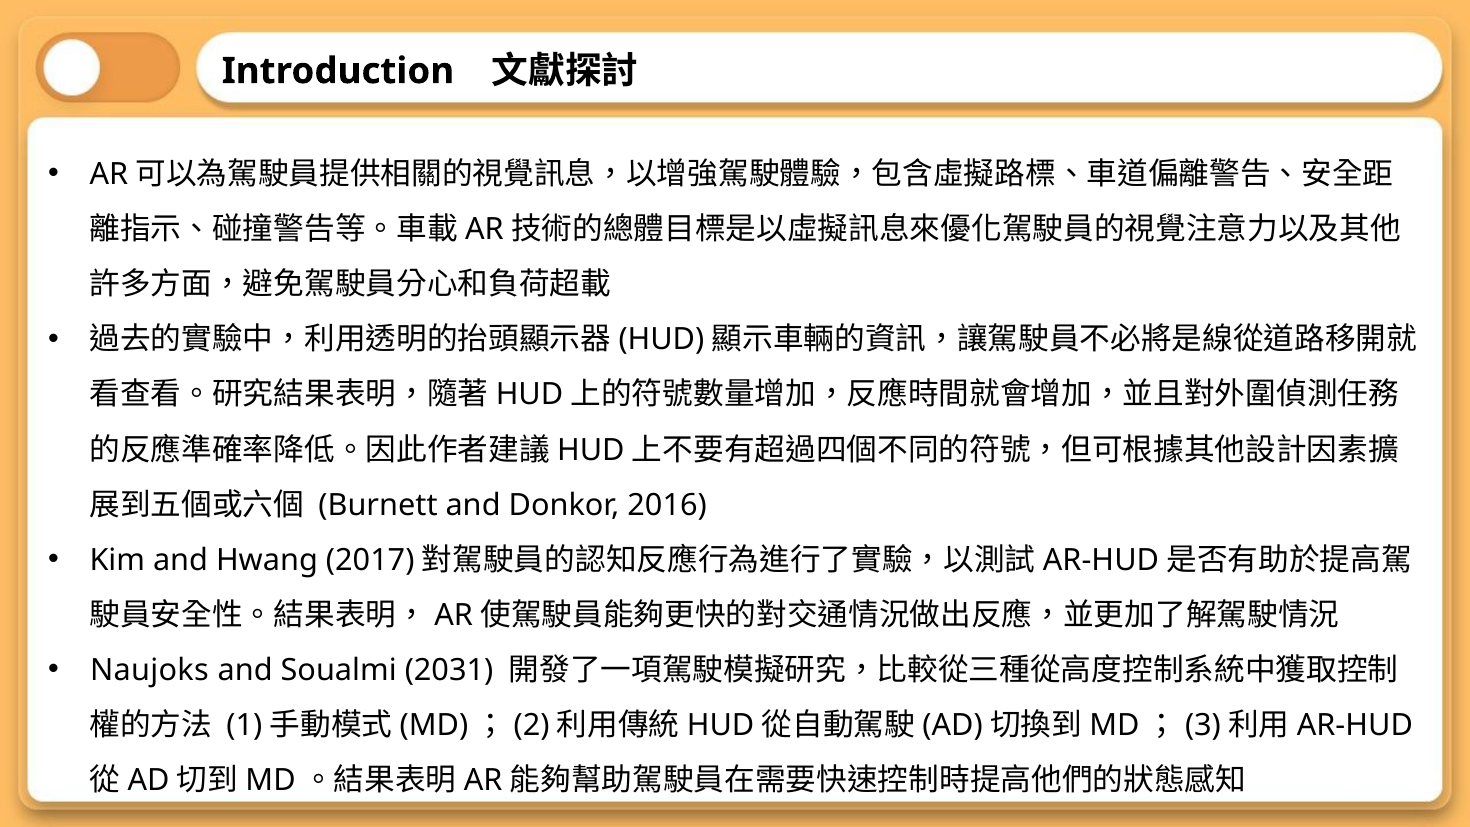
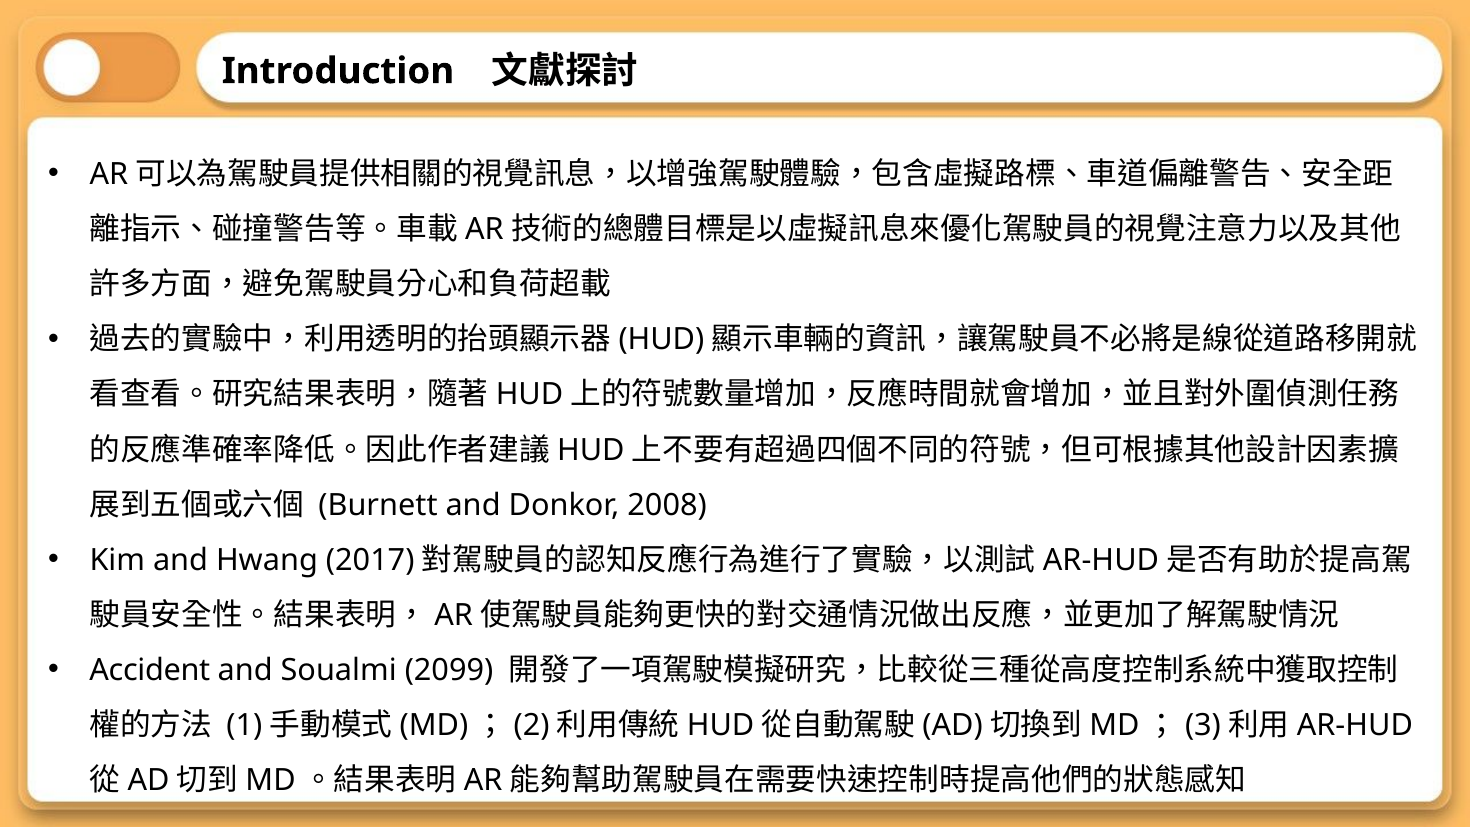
2016: 2016 -> 2008
Naujoks: Naujoks -> Accident
2031: 2031 -> 2099
